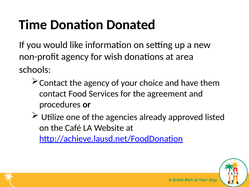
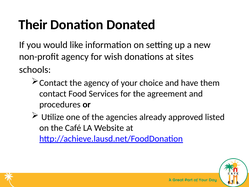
Time: Time -> Their
area: area -> sites
